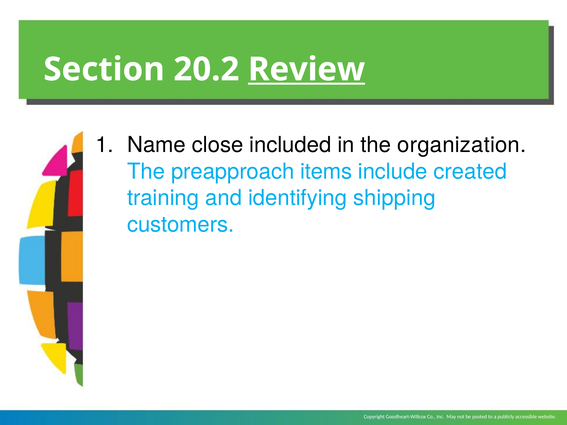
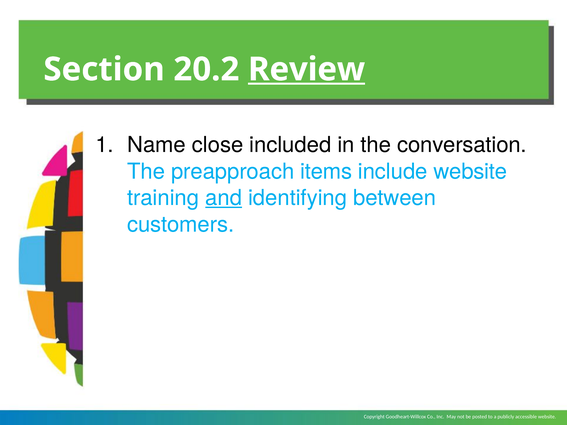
organization: organization -> conversation
include created: created -> website
and underline: none -> present
shipping: shipping -> between
